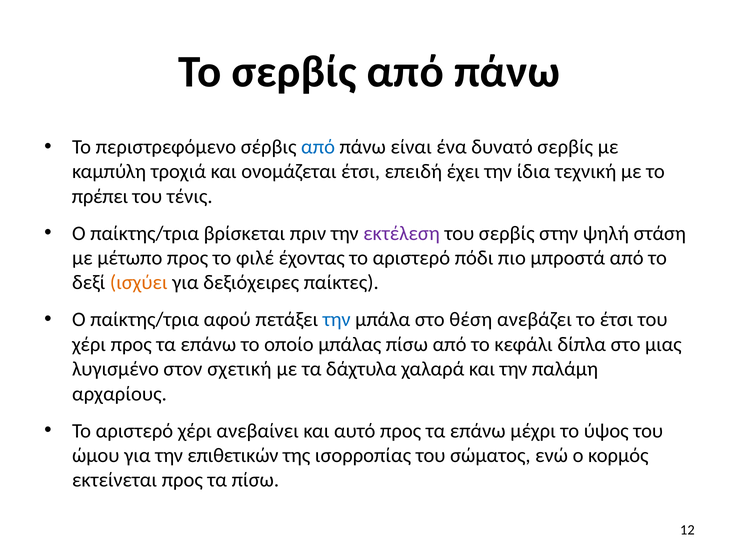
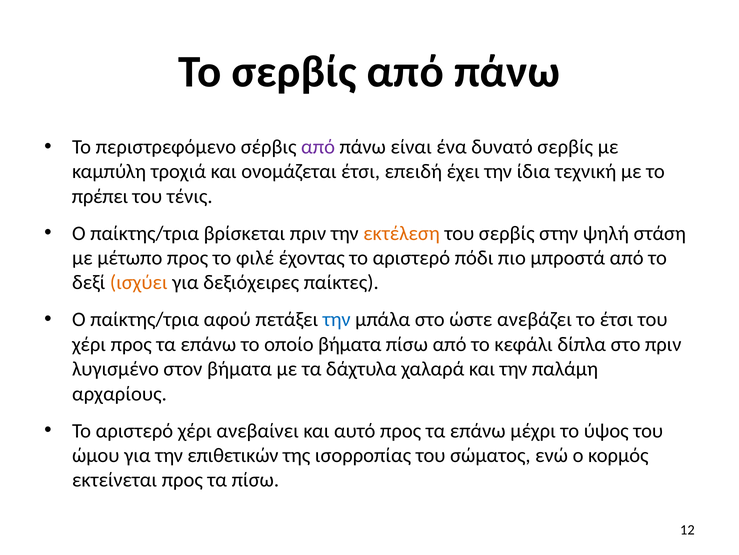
από at (318, 147) colour: blue -> purple
εκτέλεση colour: purple -> orange
θέση: θέση -> ώστε
οποίο μπάλας: μπάλας -> βήματα
στο μιας: μιας -> πριν
στον σχετική: σχετική -> βήματα
